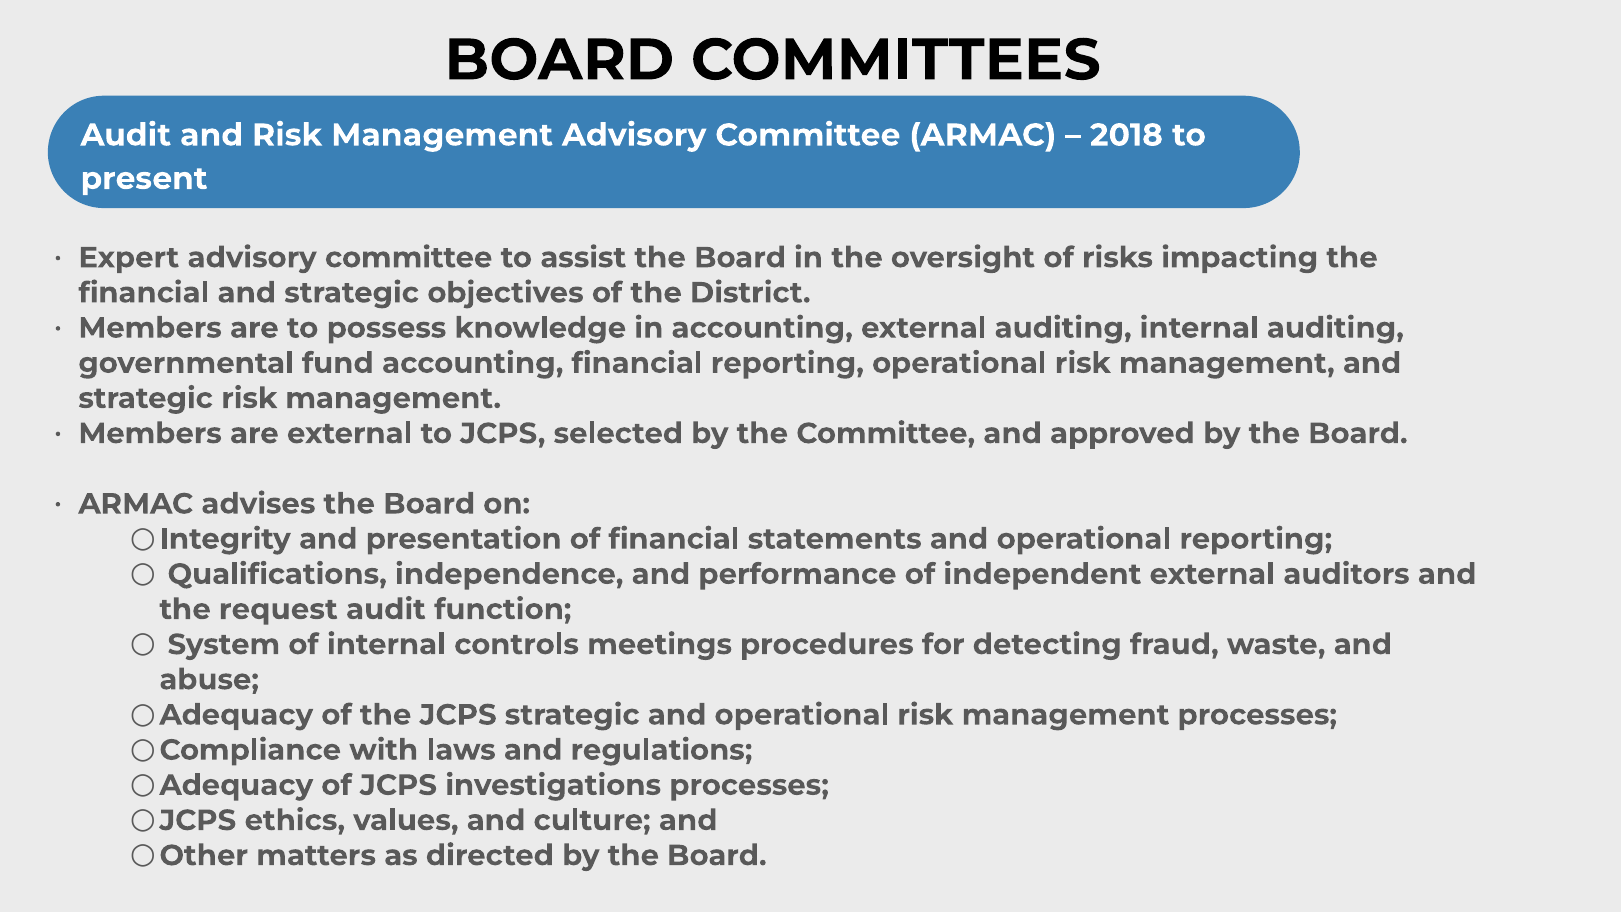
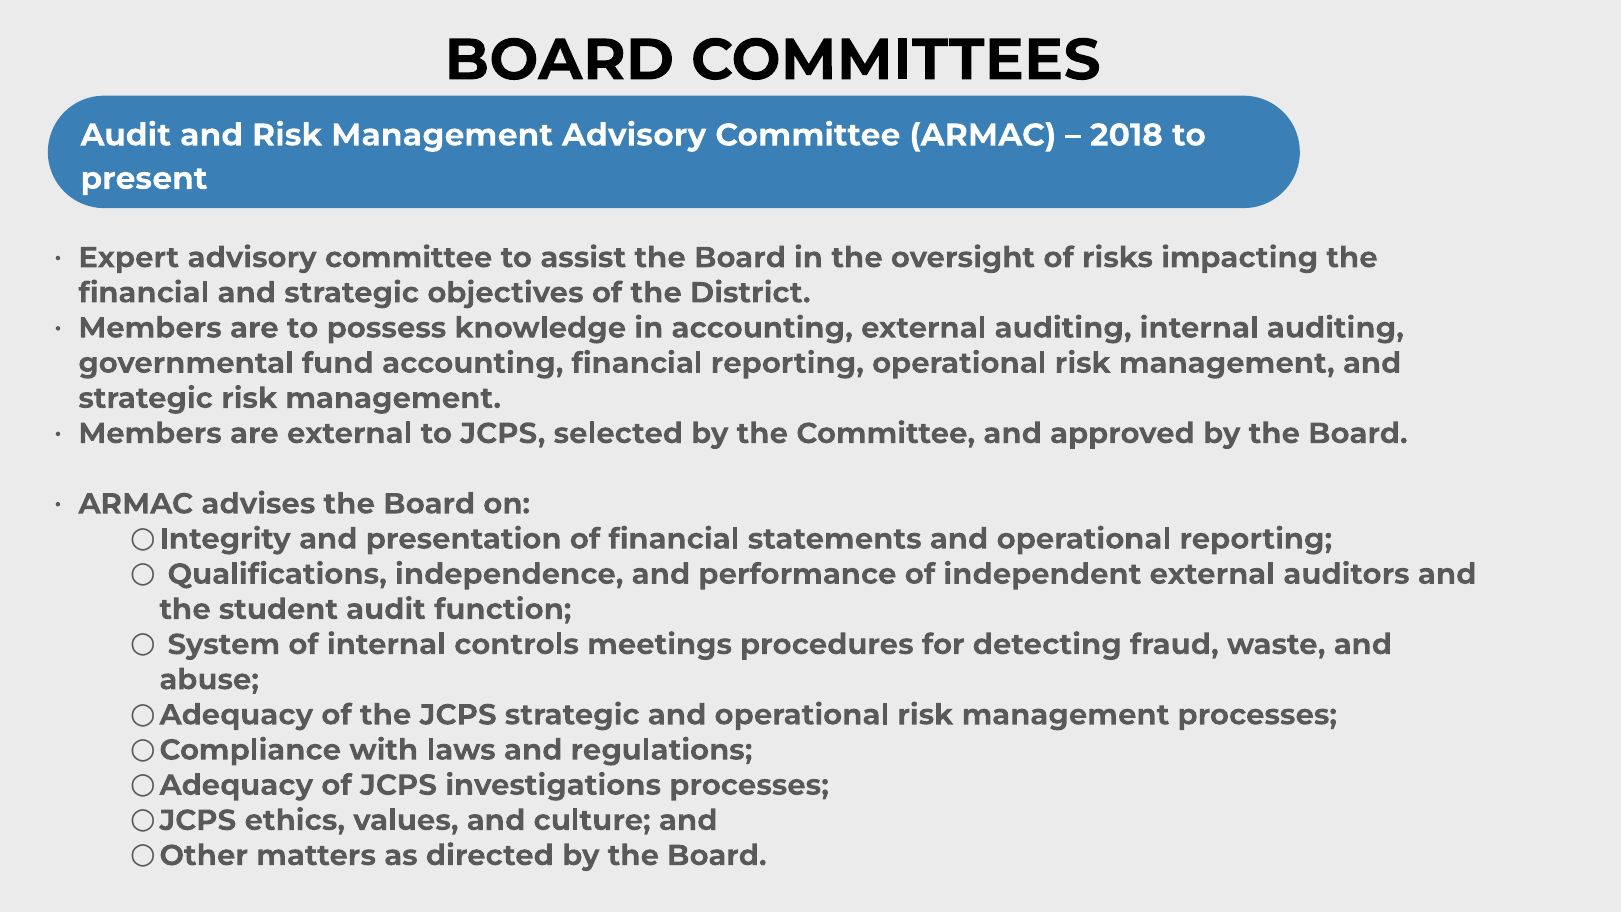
request: request -> student
